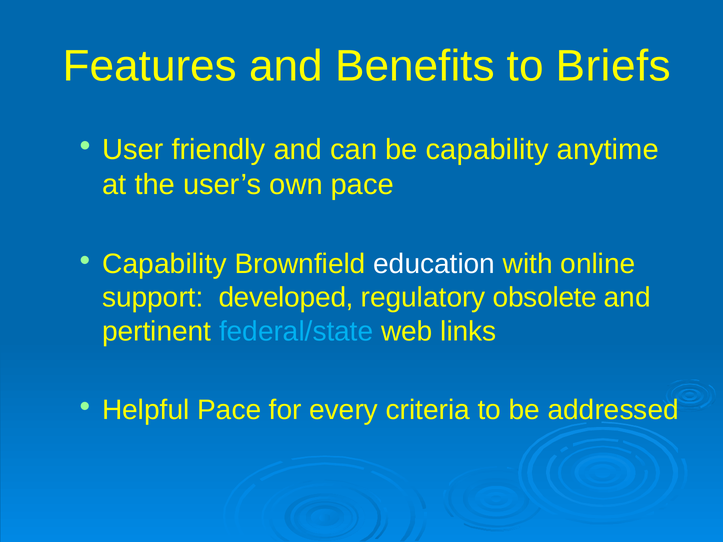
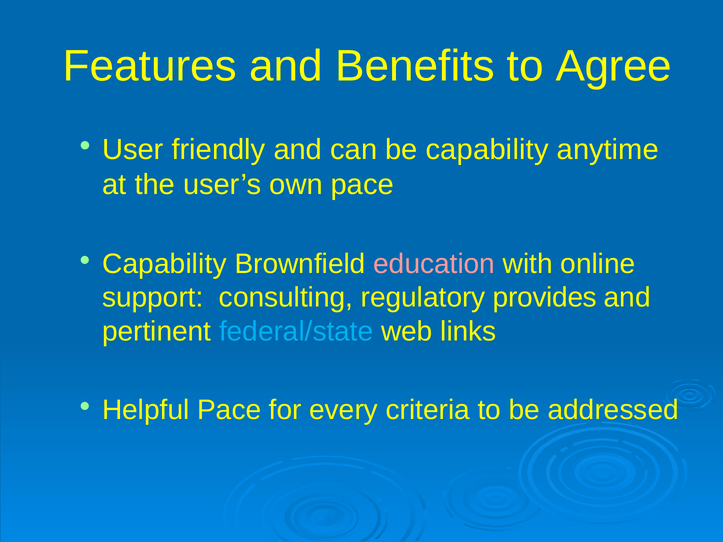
Briefs: Briefs -> Agree
education colour: white -> pink
developed: developed -> consulting
obsolete: obsolete -> provides
